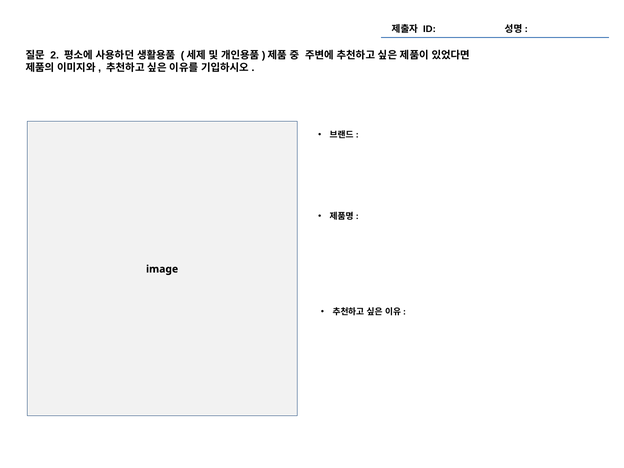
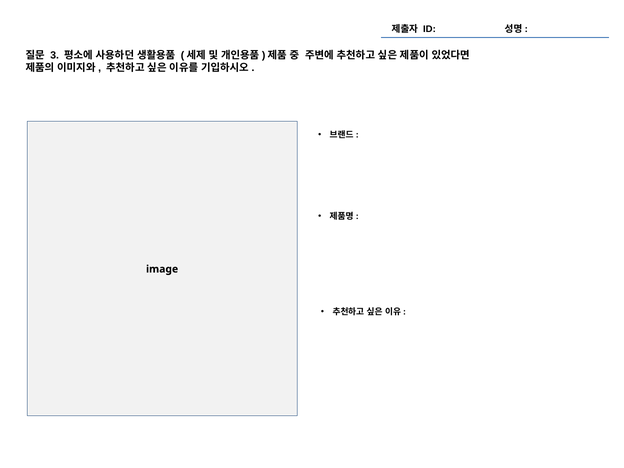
2: 2 -> 3
